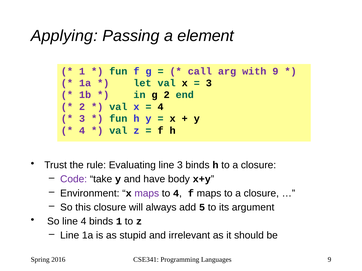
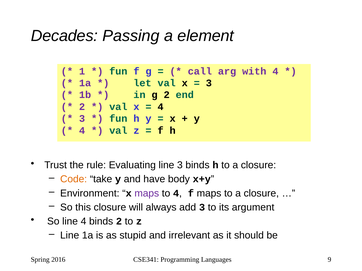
Applying: Applying -> Decades
with 9: 9 -> 4
Code colour: purple -> orange
add 5: 5 -> 3
binds 1: 1 -> 2
